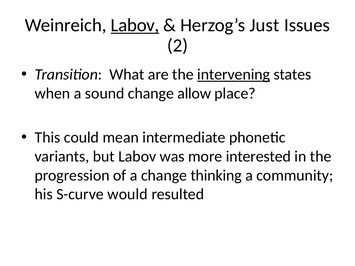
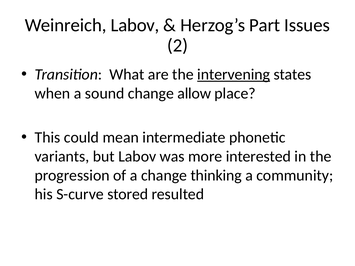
Labov at (135, 25) underline: present -> none
Just: Just -> Part
would: would -> stored
